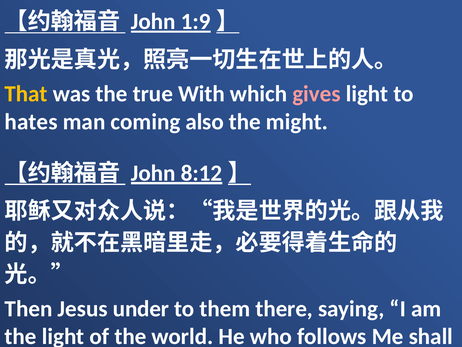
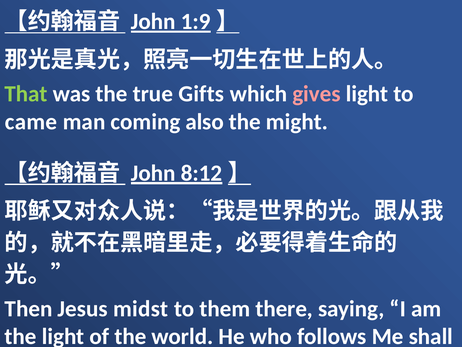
That colour: yellow -> light green
With: With -> Gifts
hates: hates -> came
under: under -> midst
